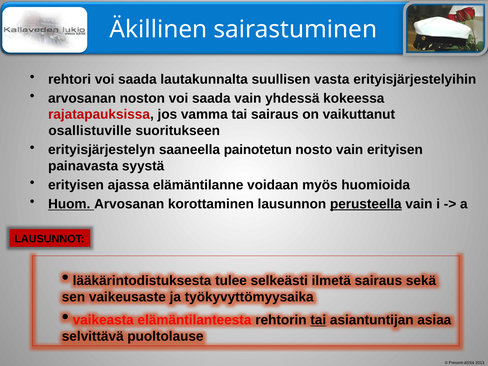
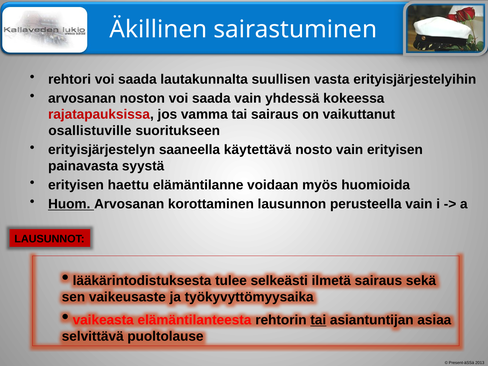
painotetun: painotetun -> käytettävä
ajassa: ajassa -> haettu
perusteella underline: present -> none
